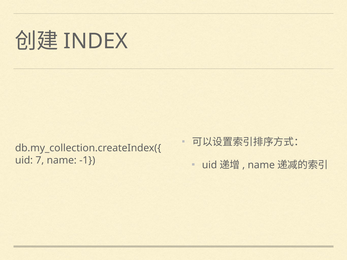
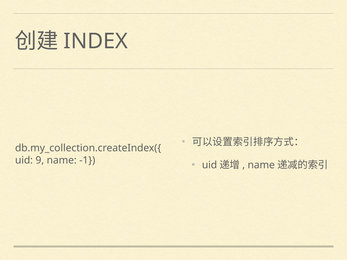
7: 7 -> 9
